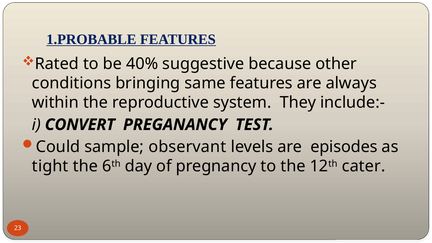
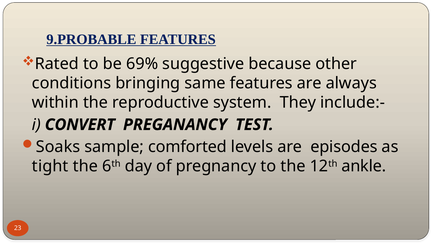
1.PROBABLE: 1.PROBABLE -> 9.PROBABLE
40%: 40% -> 69%
Could: Could -> Soaks
observant: observant -> comforted
cater: cater -> ankle
